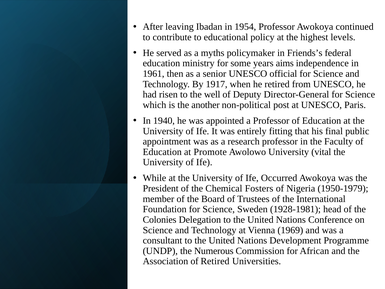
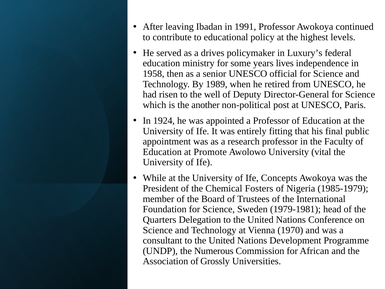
1954: 1954 -> 1991
myths: myths -> drives
Friends’s: Friends’s -> Luxury’s
aims: aims -> lives
1961: 1961 -> 1958
1917: 1917 -> 1989
1940: 1940 -> 1924
Occurred: Occurred -> Concepts
1950-1979: 1950-1979 -> 1985-1979
1928-1981: 1928-1981 -> 1979-1981
Colonies: Colonies -> Quarters
1969: 1969 -> 1970
of Retired: Retired -> Grossly
